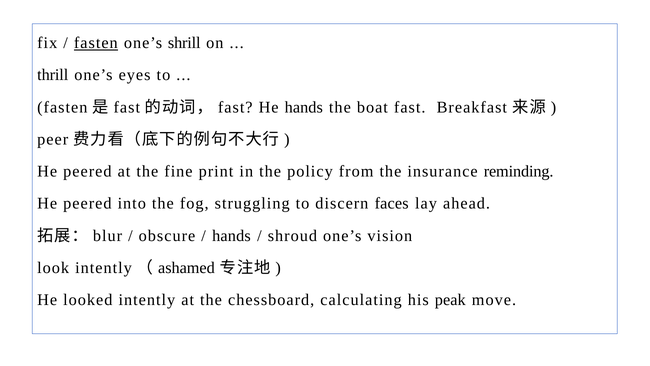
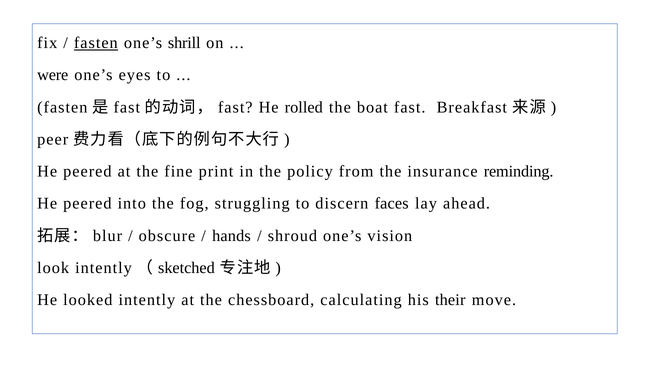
thrill: thrill -> were
He hands: hands -> rolled
ashamed: ashamed -> sketched
peak: peak -> their
